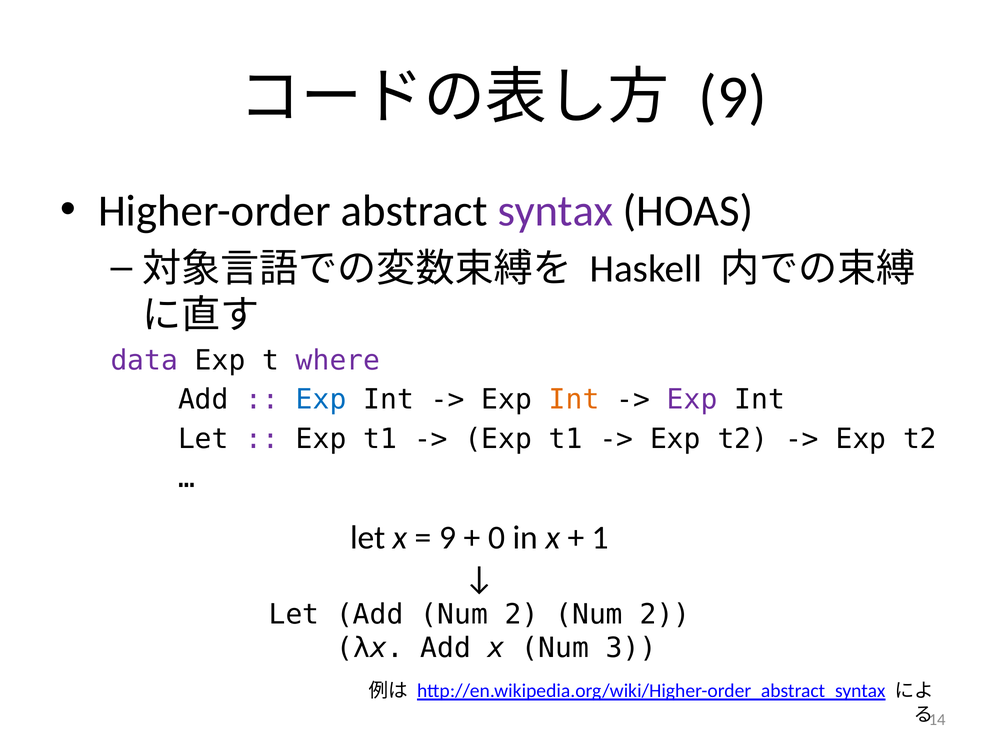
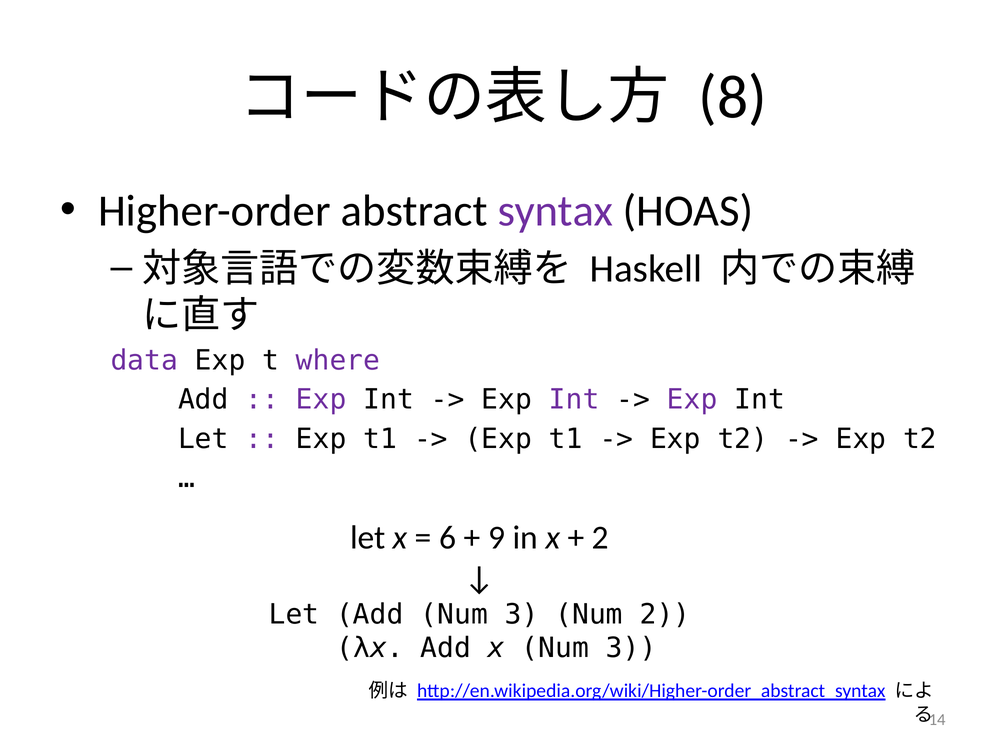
9 at (733, 97): 9 -> 8
Exp at (321, 400) colour: blue -> purple
Int at (574, 400) colour: orange -> purple
9 at (448, 538): 9 -> 6
0: 0 -> 9
1 at (600, 538): 1 -> 2
Add Num 2: 2 -> 3
